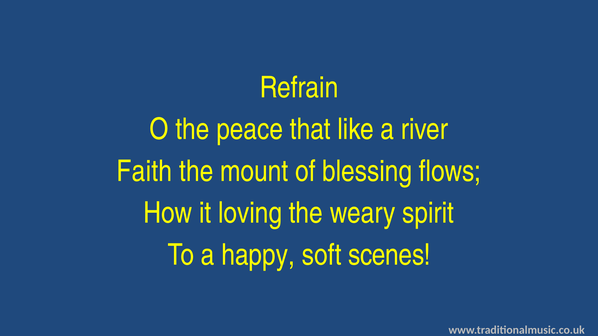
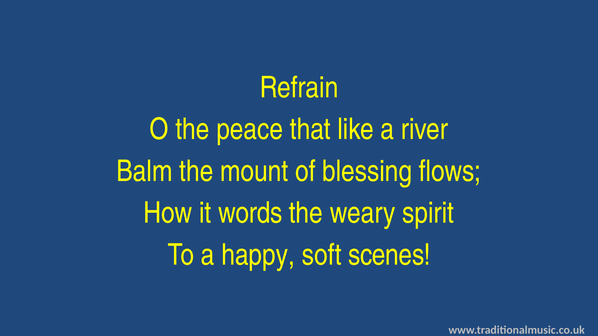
Faith: Faith -> Balm
loving: loving -> words
